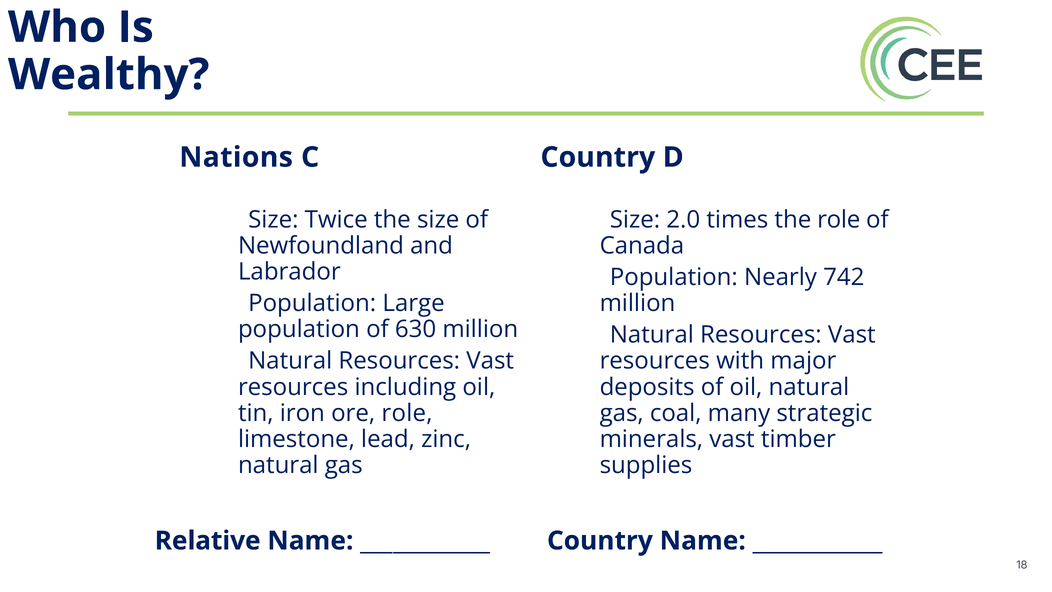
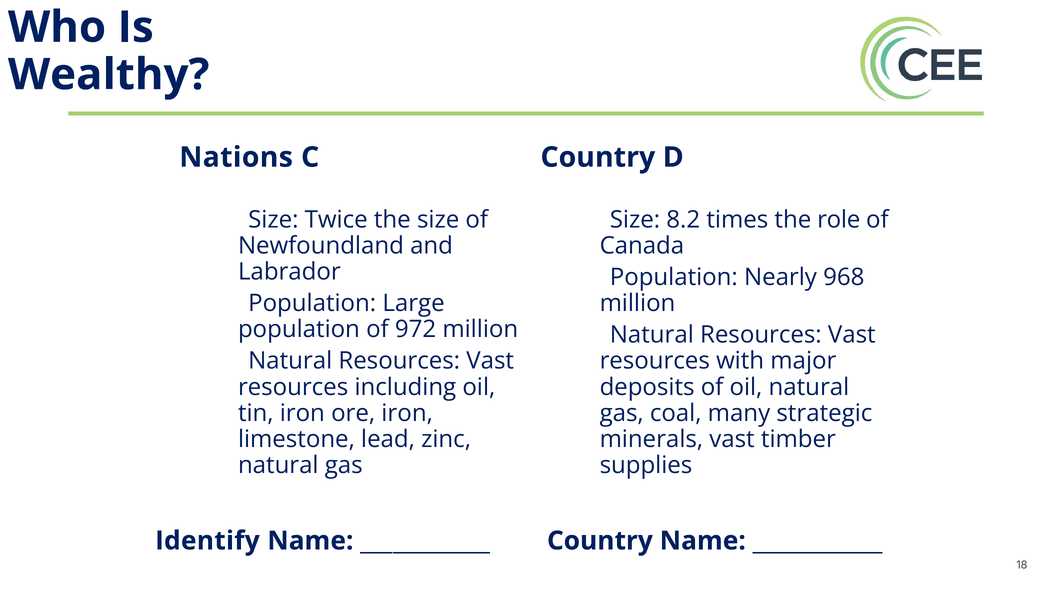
2.0: 2.0 -> 8.2
742: 742 -> 968
630: 630 -> 972
ore role: role -> iron
Relative: Relative -> Identify
